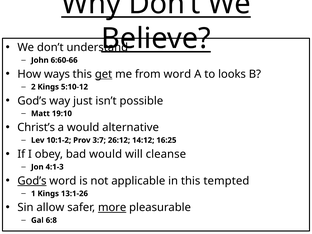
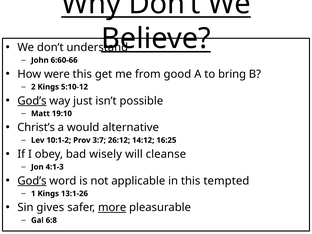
ways: ways -> were
get underline: present -> none
from word: word -> good
looks: looks -> bring
God’s at (32, 101) underline: none -> present
bad would: would -> wisely
allow: allow -> gives
